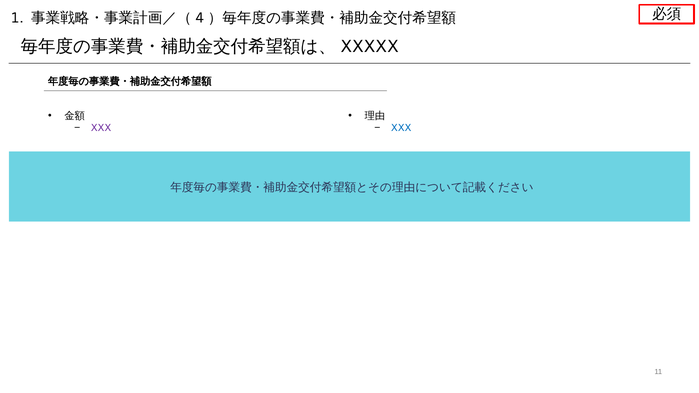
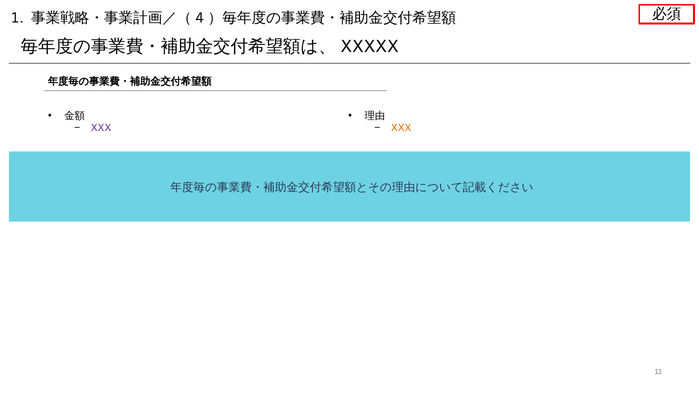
XXX at (401, 128) colour: blue -> orange
